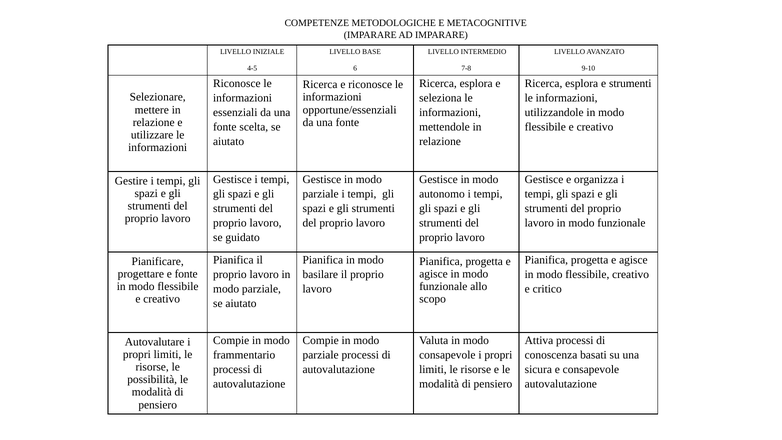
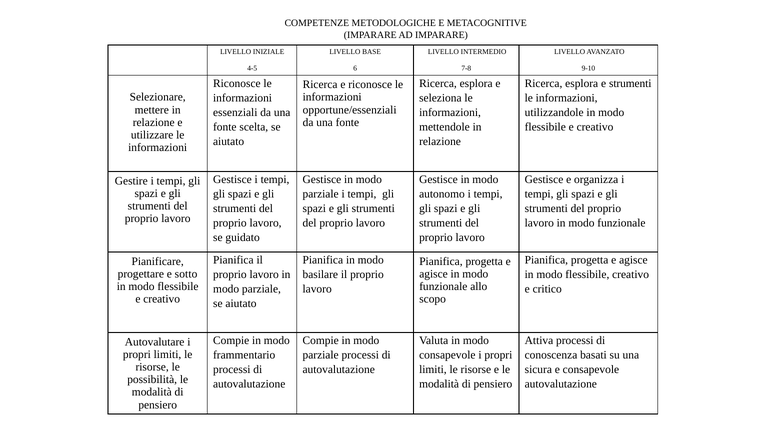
e fonte: fonte -> sotto
